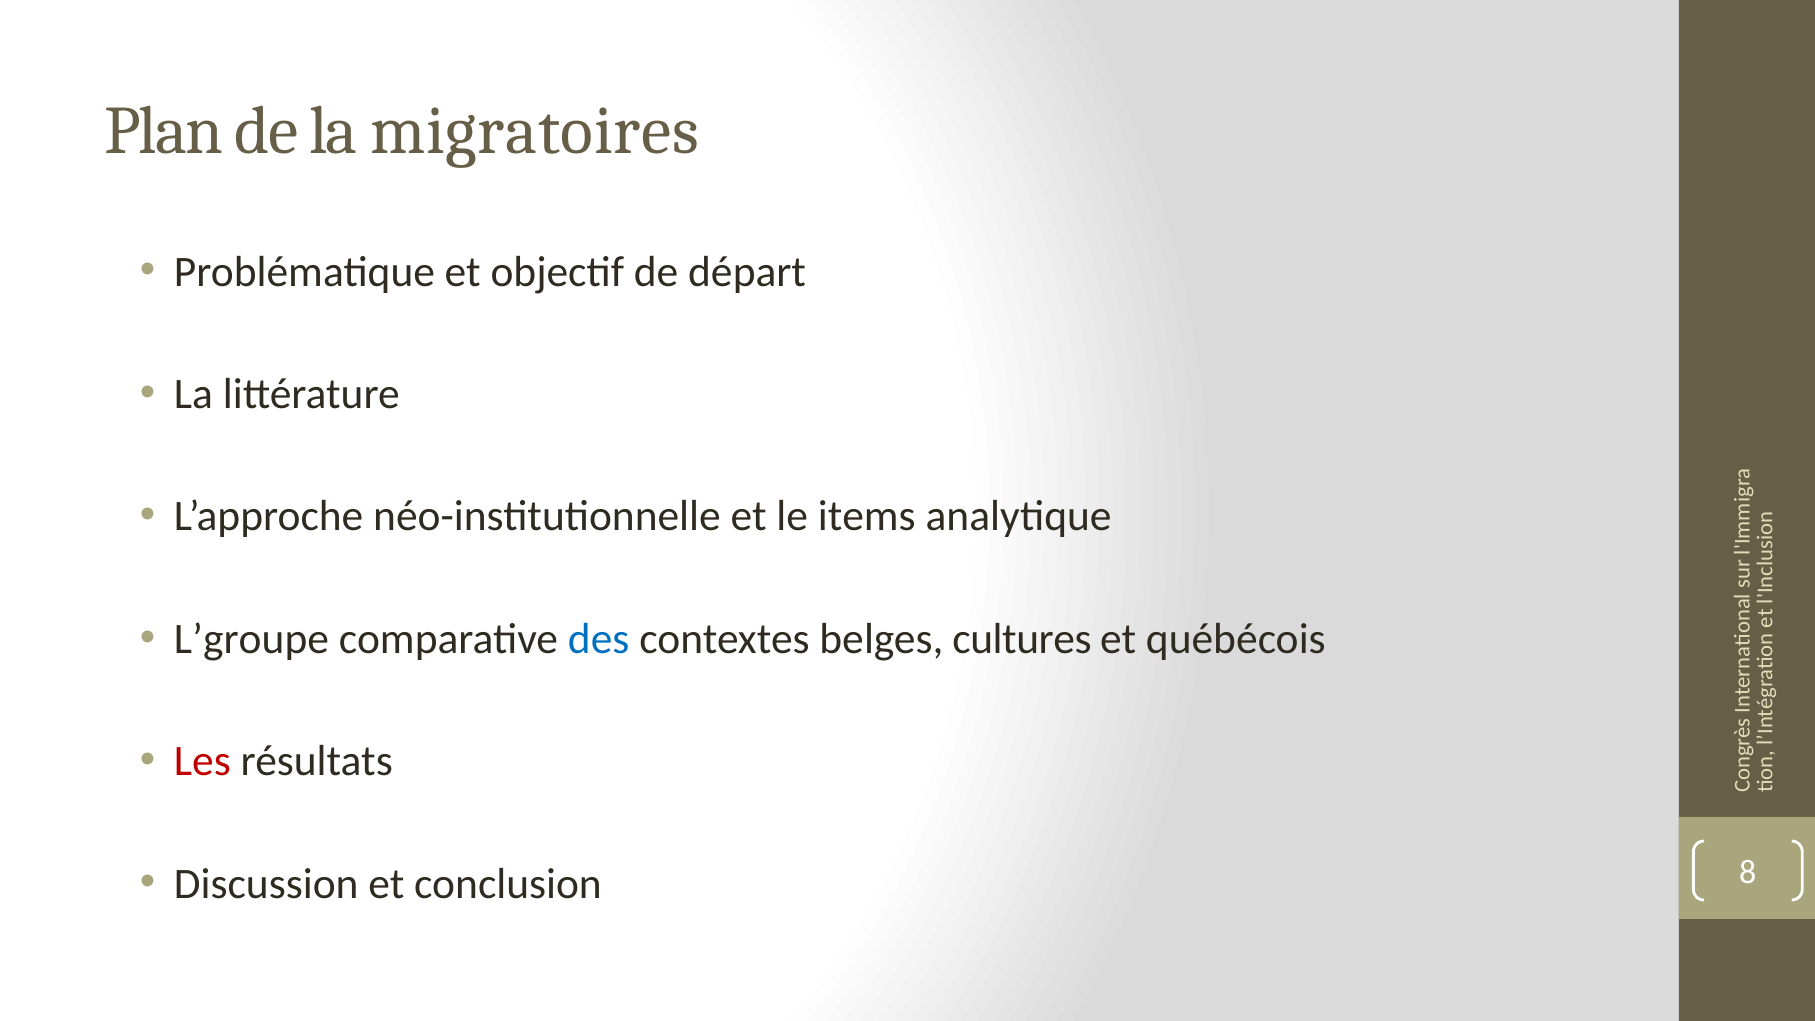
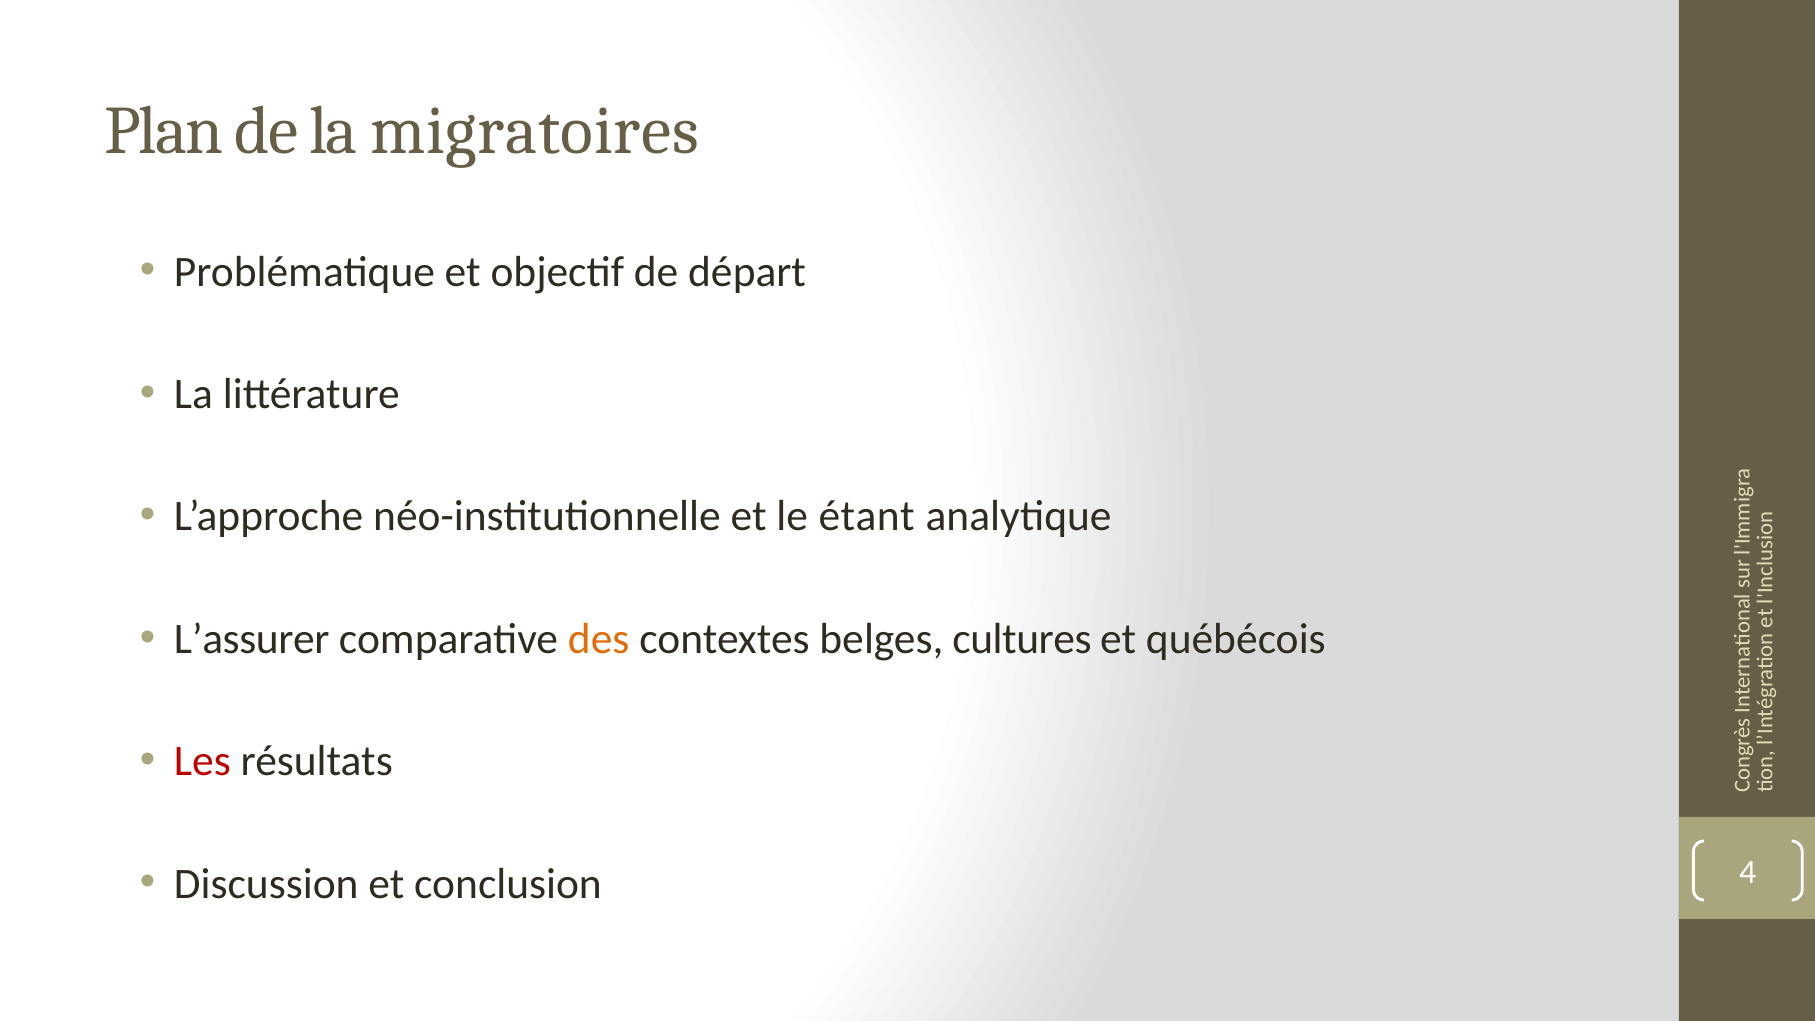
items: items -> étant
L’groupe: L’groupe -> L’assurer
des colour: blue -> orange
8: 8 -> 4
